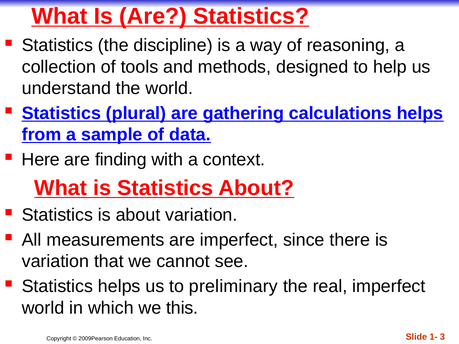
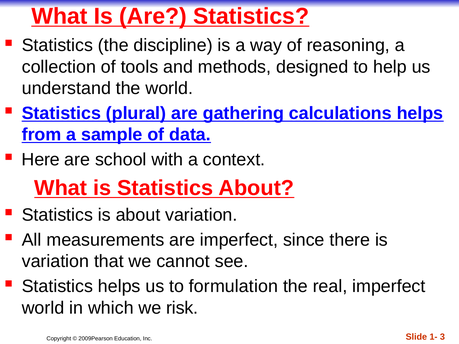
finding: finding -> school
preliminary: preliminary -> formulation
this: this -> risk
